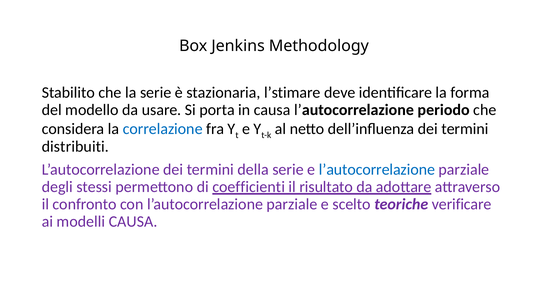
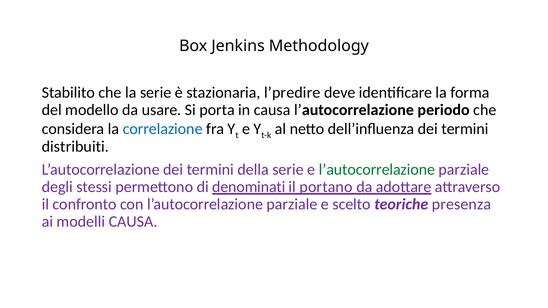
l’stimare: l’stimare -> l’predire
l’autocorrelazione at (377, 170) colour: blue -> green
coefficienti: coefficienti -> denominati
risultato: risultato -> portano
verificare: verificare -> presenza
